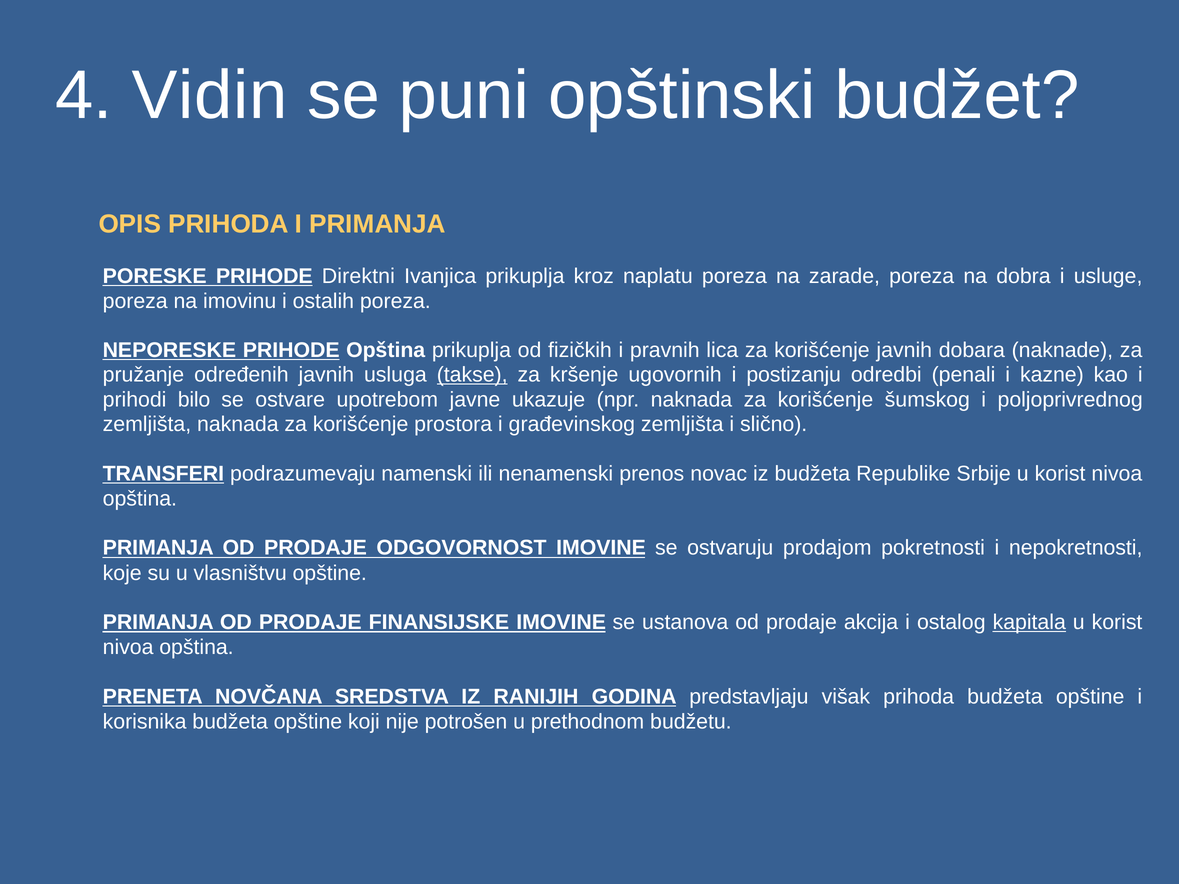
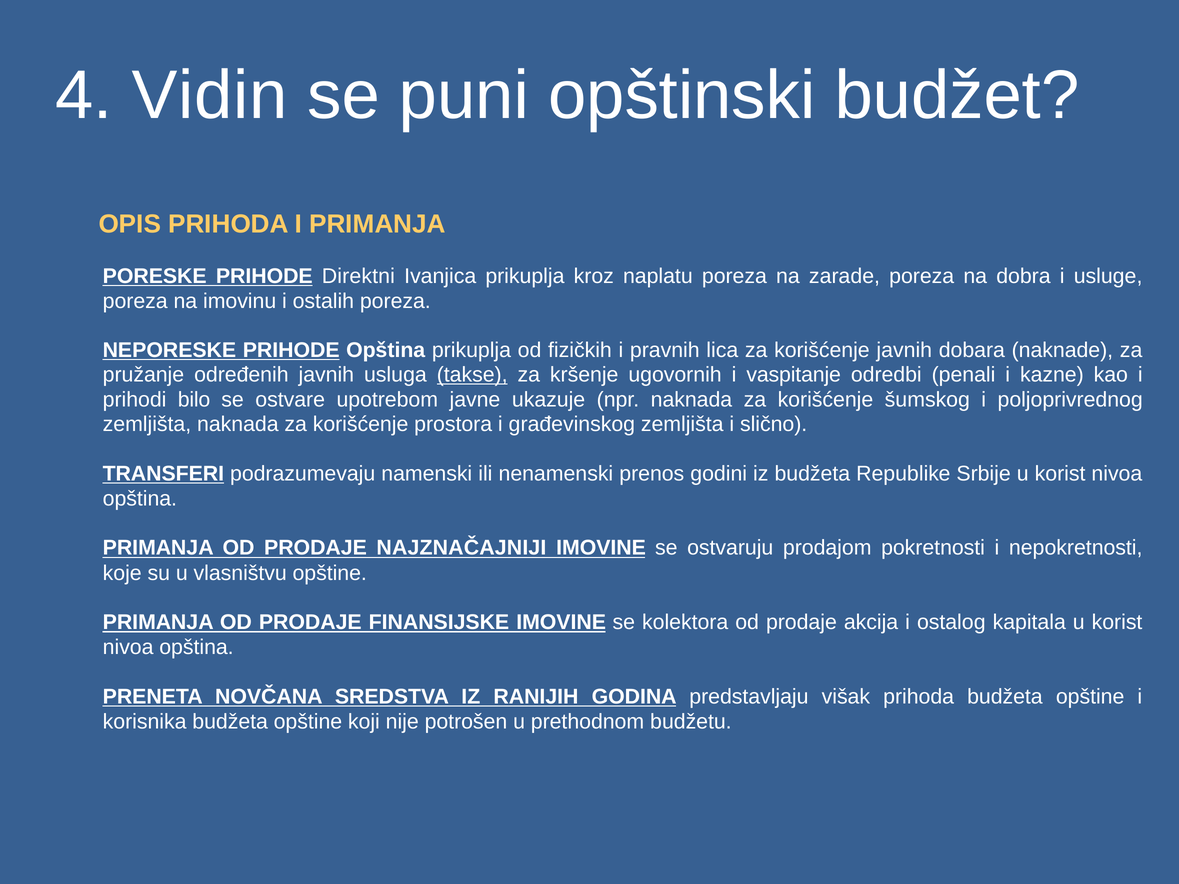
postizanju: postizanju -> vaspitanje
novac: novac -> godini
ODGOVORNOST: ODGOVORNOST -> NAJZNAČAJNIJI
ustanova: ustanova -> kolektora
kapitala underline: present -> none
